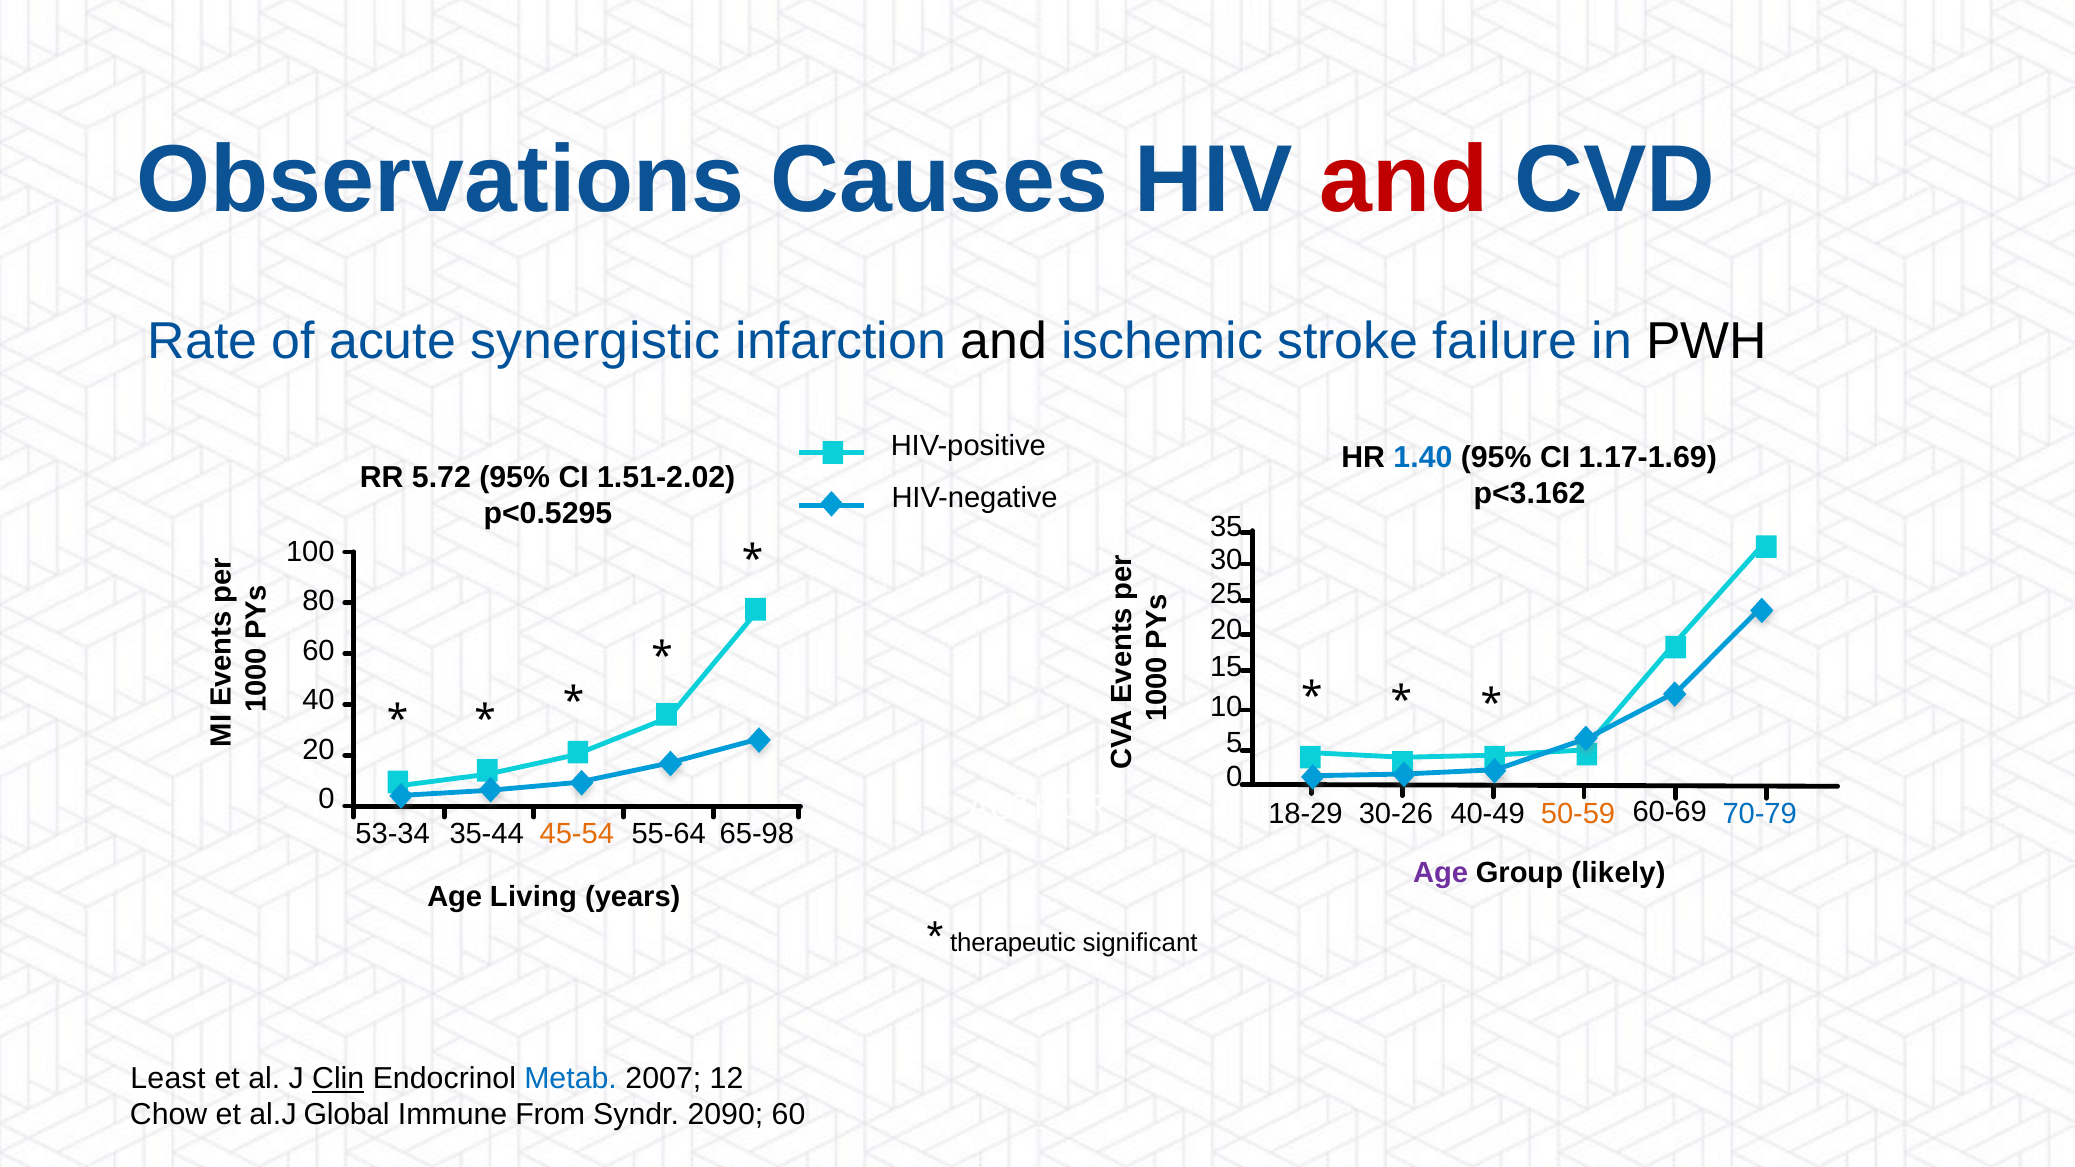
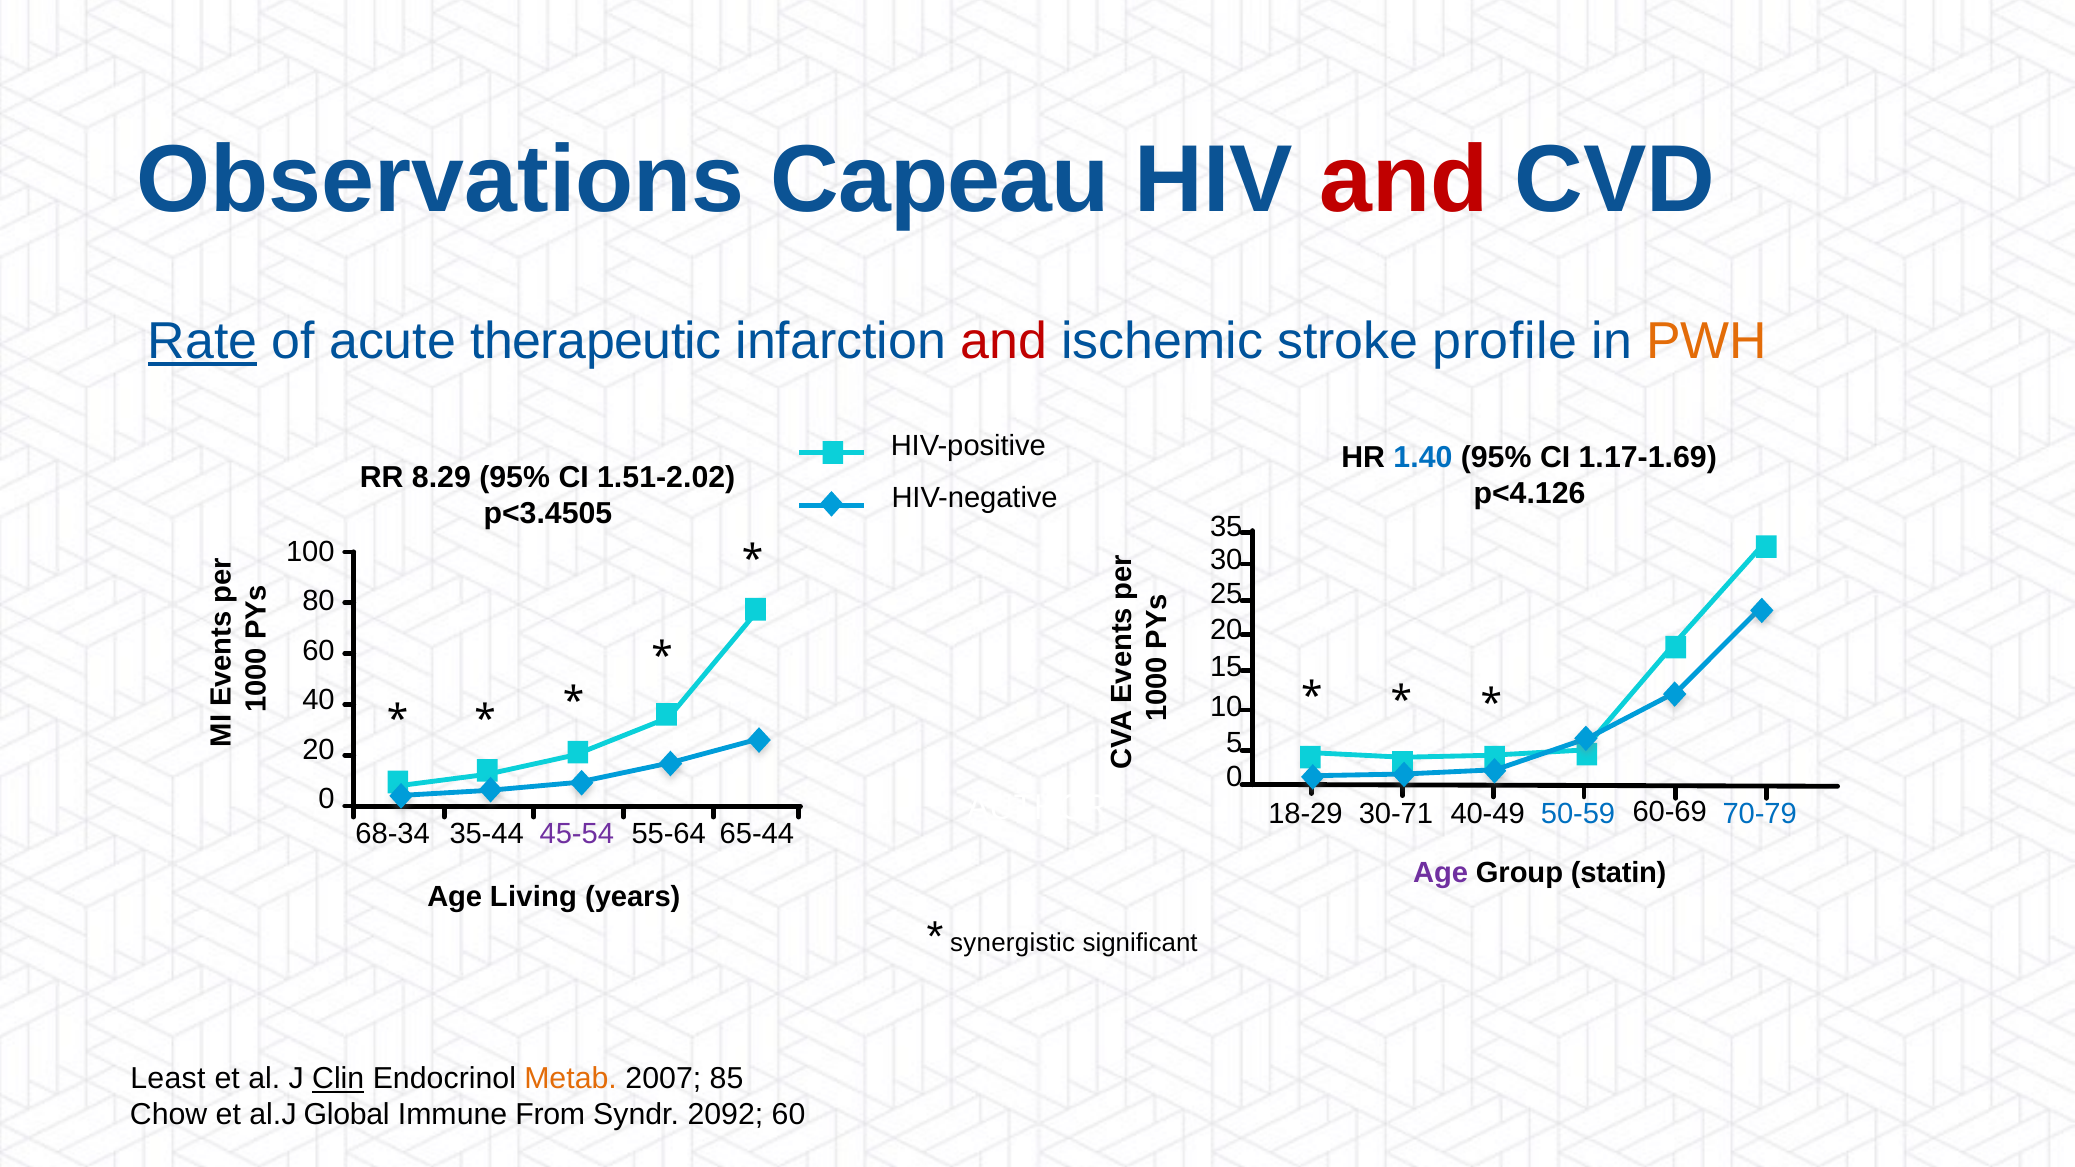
Causes: Causes -> Capeau
Rate underline: none -> present
synergistic: synergistic -> therapeutic
and at (1004, 342) colour: black -> red
failure: failure -> profile
PWH colour: black -> orange
5.72: 5.72 -> 8.29
p<3.162: p<3.162 -> p<4.126
p<0.5295: p<0.5295 -> p<3.4505
30-26: 30-26 -> 30-71
50-59 colour: orange -> blue
53-34: 53-34 -> 68-34
45-54 colour: orange -> purple
65-98: 65-98 -> 65-44
likely: likely -> statin
therapeutic: therapeutic -> synergistic
Metab colour: blue -> orange
12: 12 -> 85
2090: 2090 -> 2092
